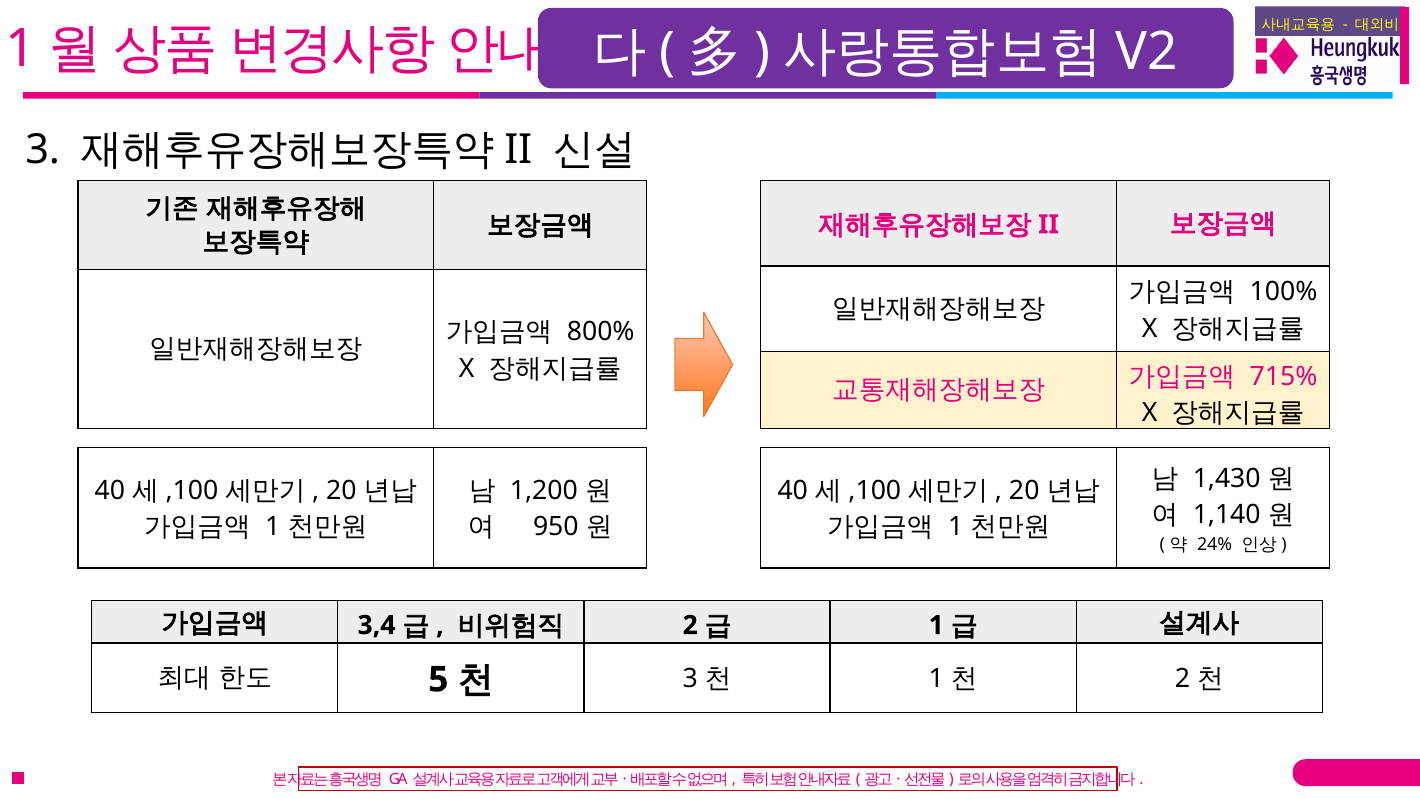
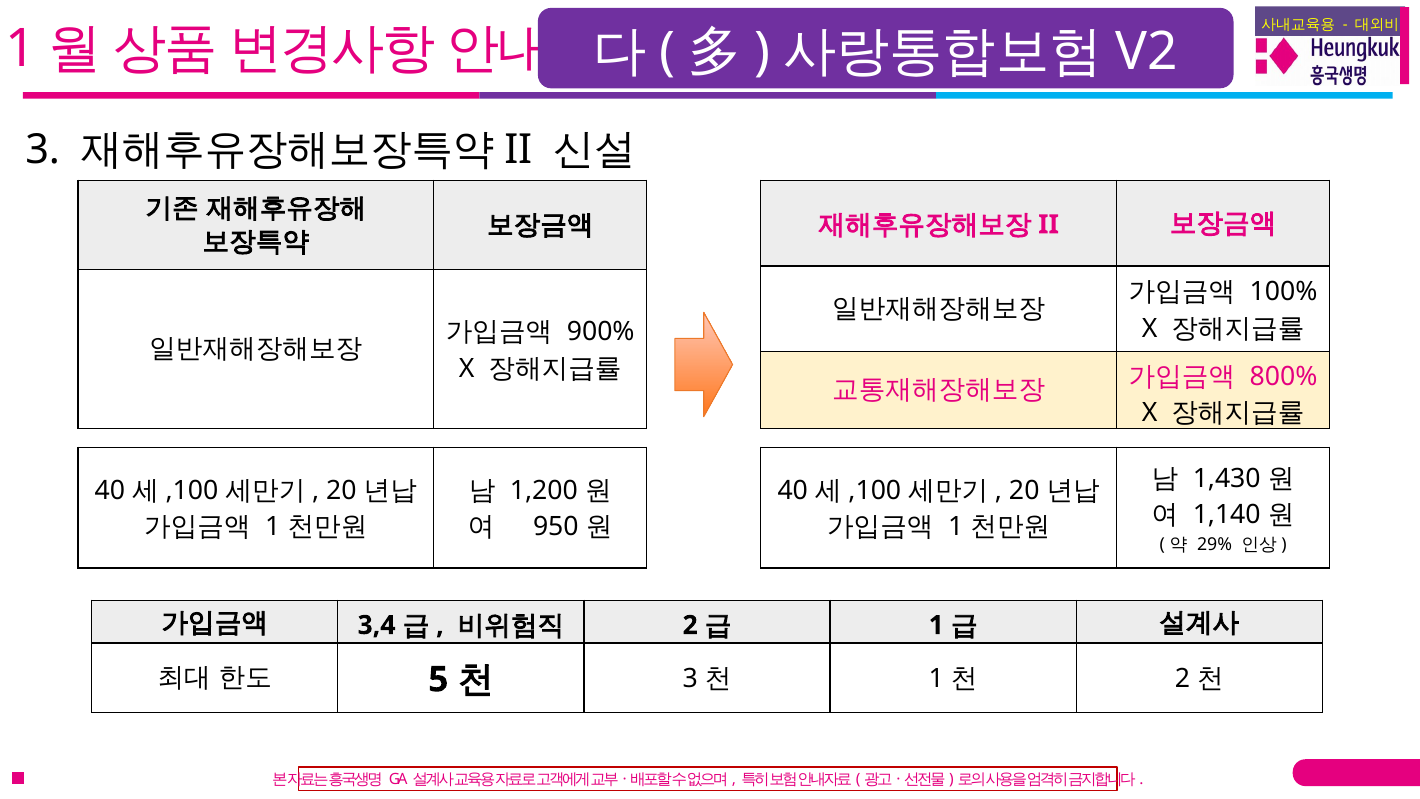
800%: 800% -> 900%
715%: 715% -> 800%
24%: 24% -> 29%
